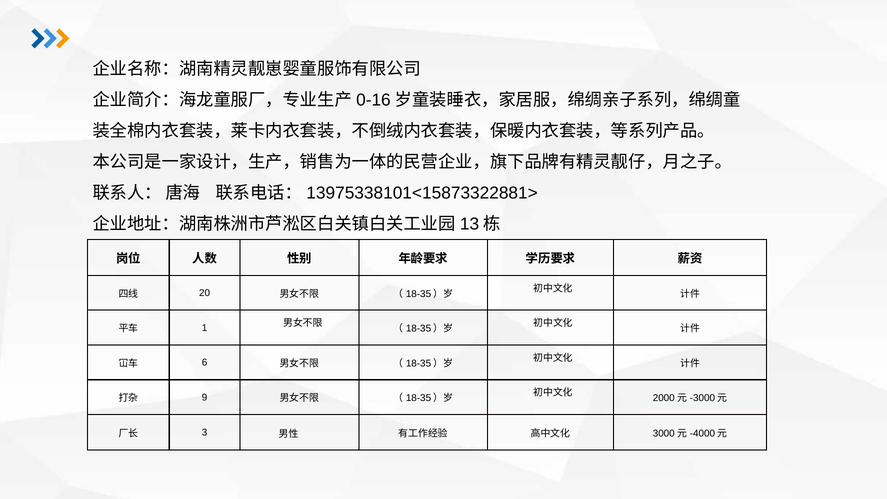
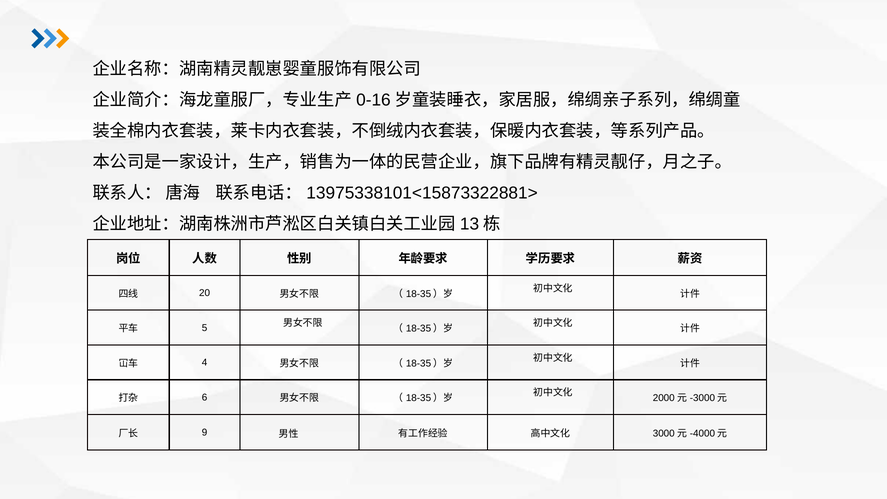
1: 1 -> 5
6: 6 -> 4
9: 9 -> 6
3: 3 -> 9
